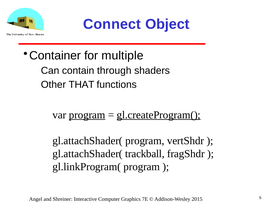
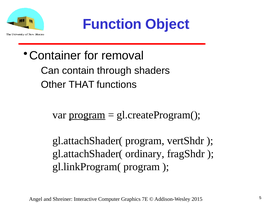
Connect: Connect -> Function
multiple: multiple -> removal
gl.createProgram( underline: present -> none
trackball: trackball -> ordinary
